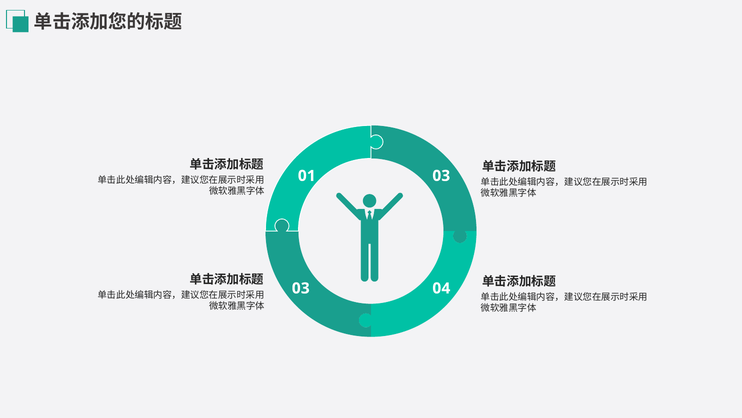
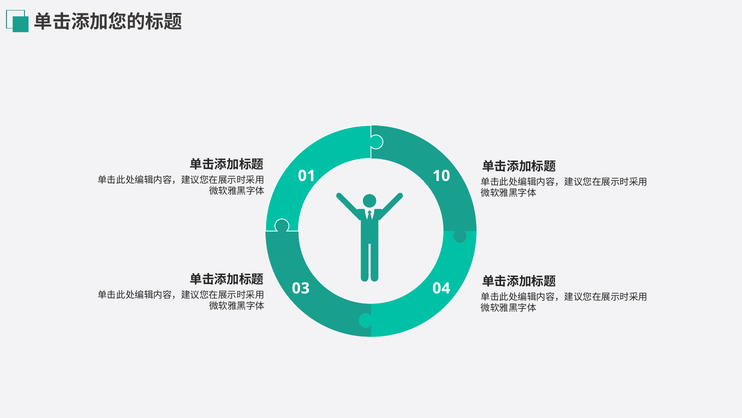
01 03: 03 -> 10
